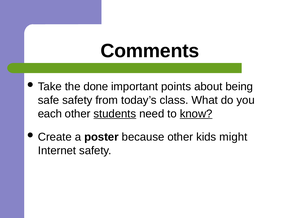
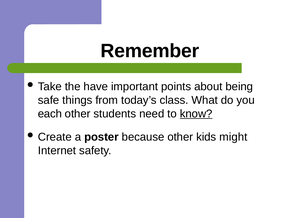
Comments: Comments -> Remember
done: done -> have
safe safety: safety -> things
students underline: present -> none
